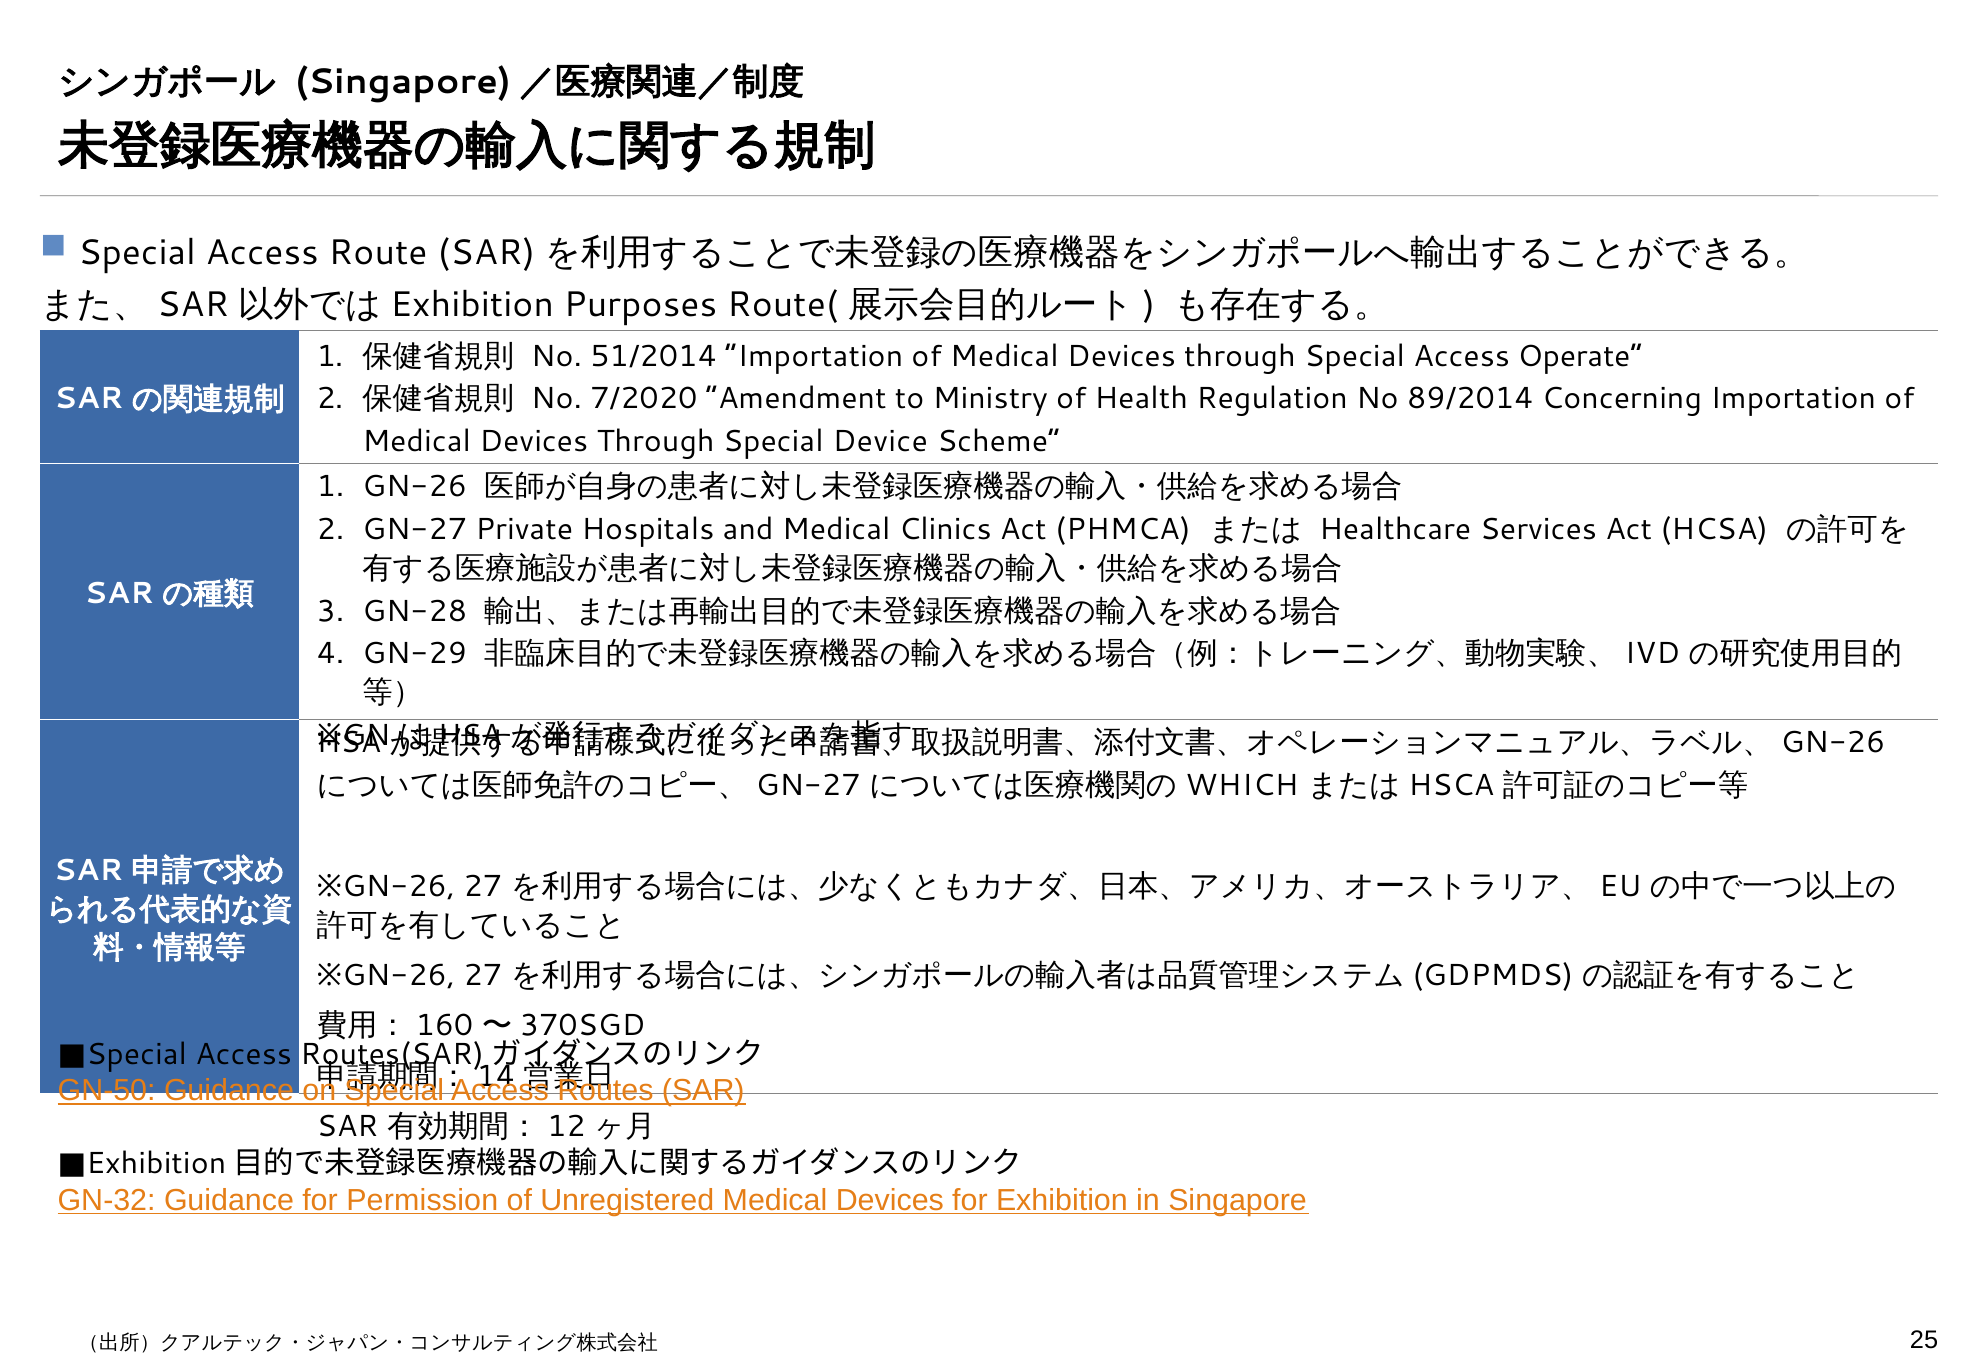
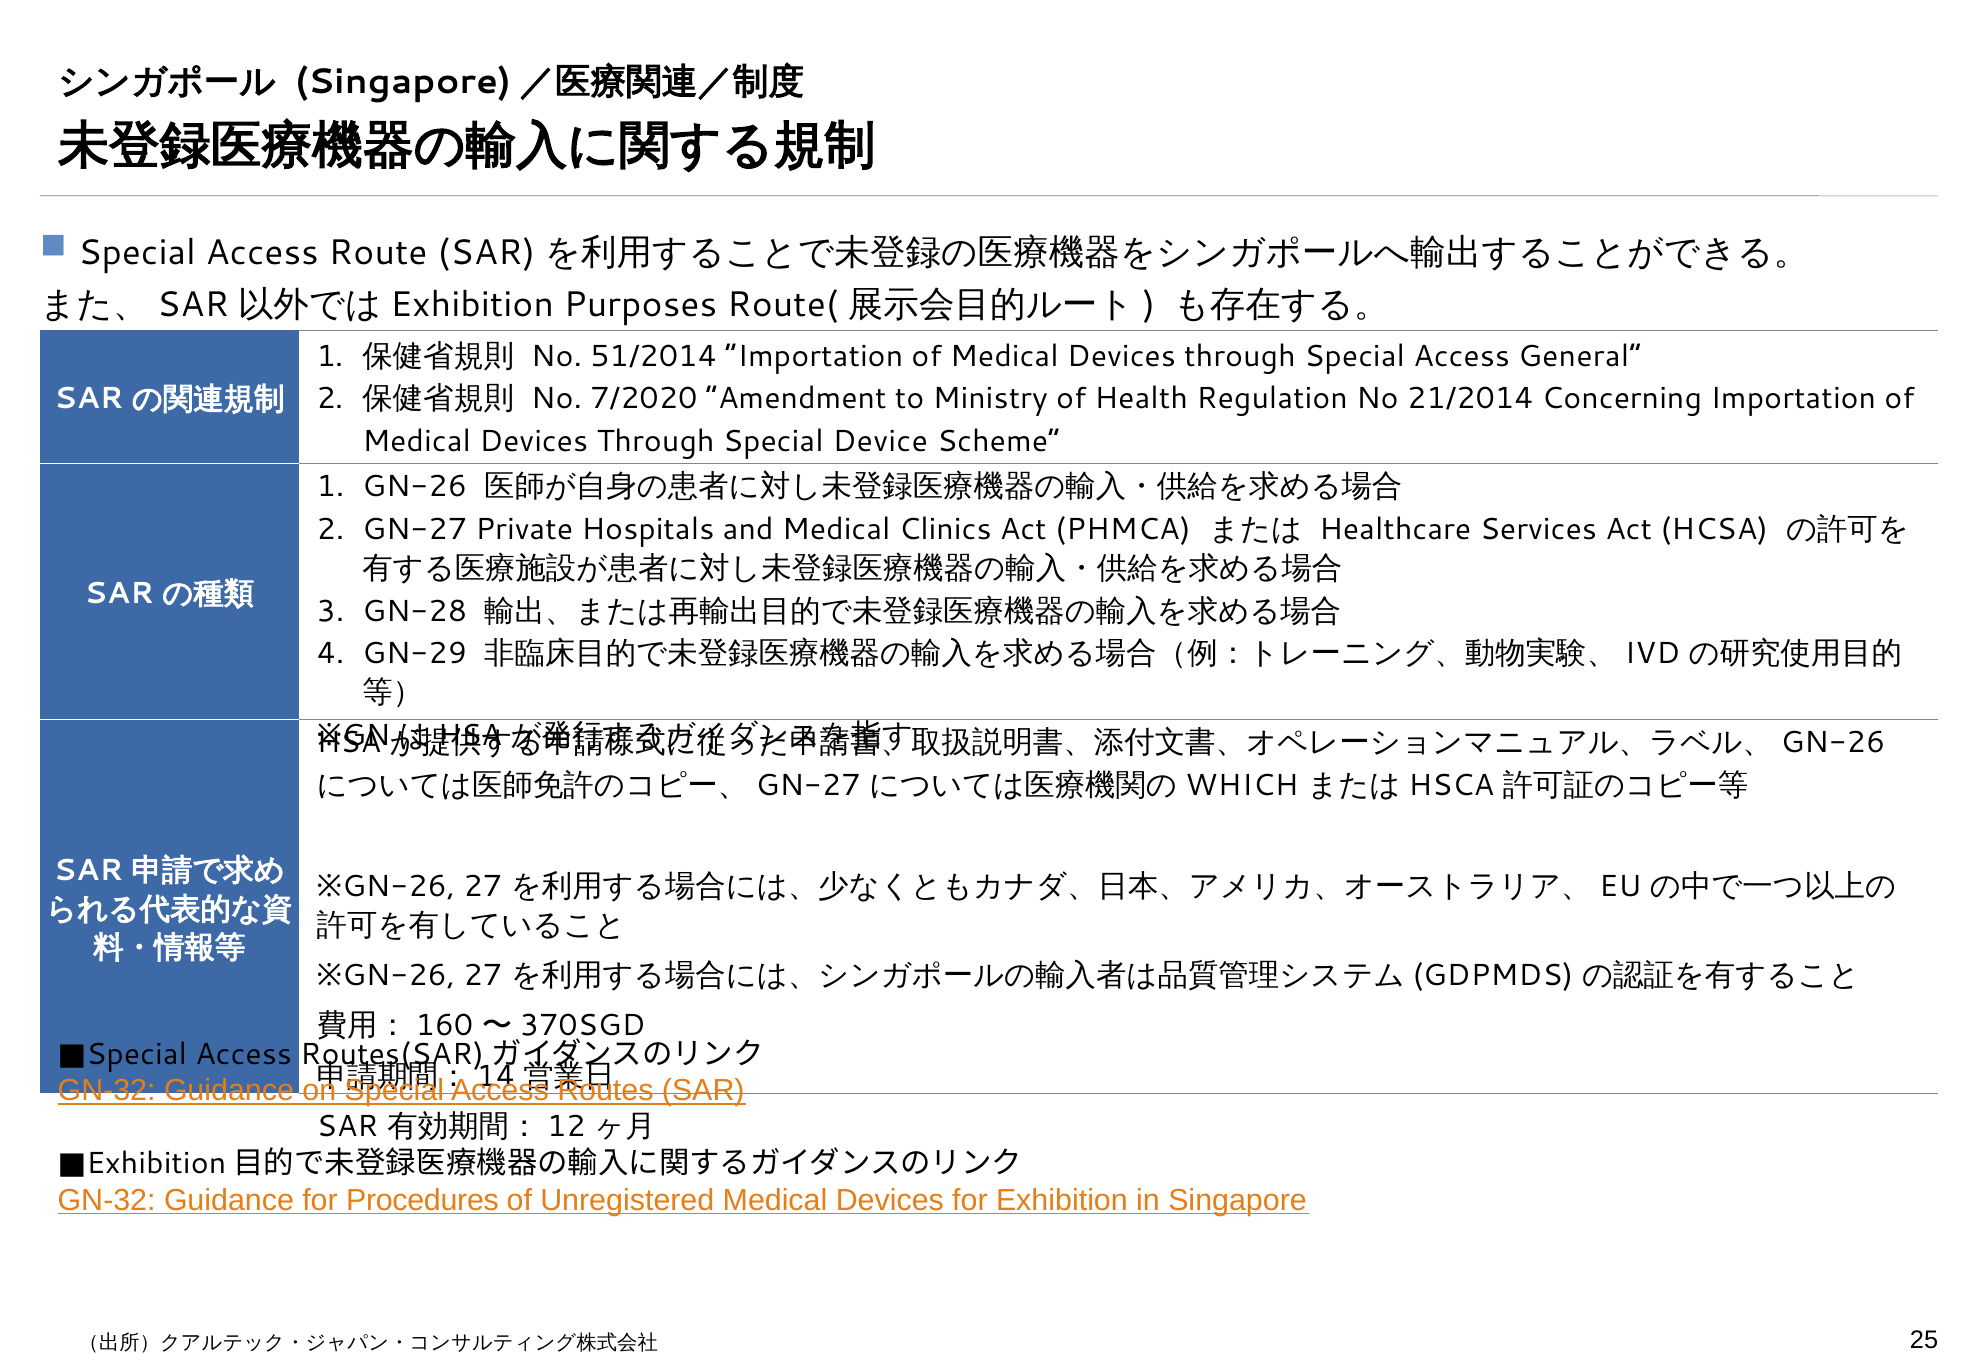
Operate: Operate -> General
89/2014: 89/2014 -> 21/2014
GN-50 at (107, 1091): GN-50 -> GN-32
Permission: Permission -> Procedures
